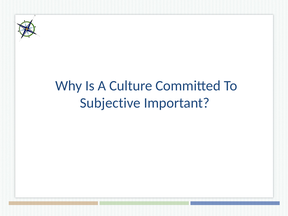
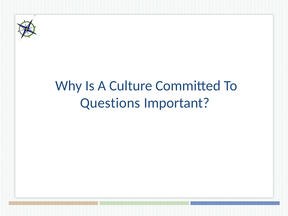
Subjective: Subjective -> Questions
